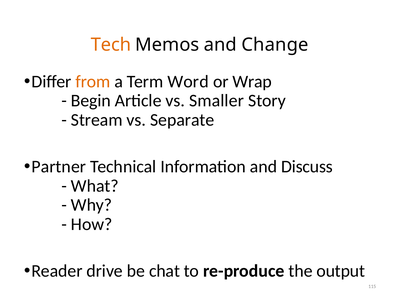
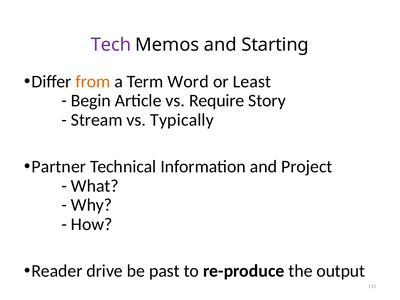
Tech colour: orange -> purple
Change: Change -> Starting
Wrap: Wrap -> Least
Smaller: Smaller -> Require
Separate: Separate -> Typically
Discuss: Discuss -> Project
chat: chat -> past
